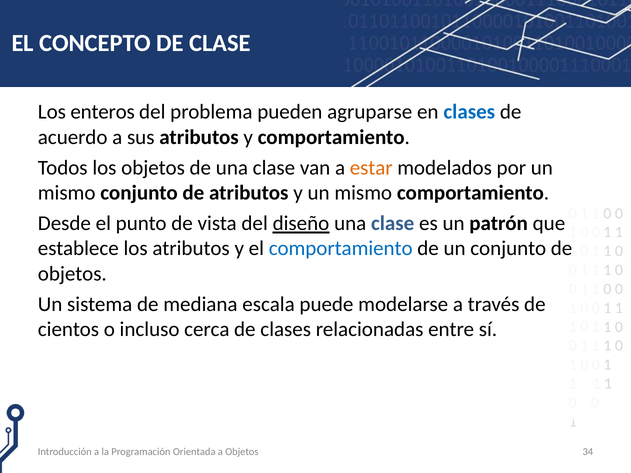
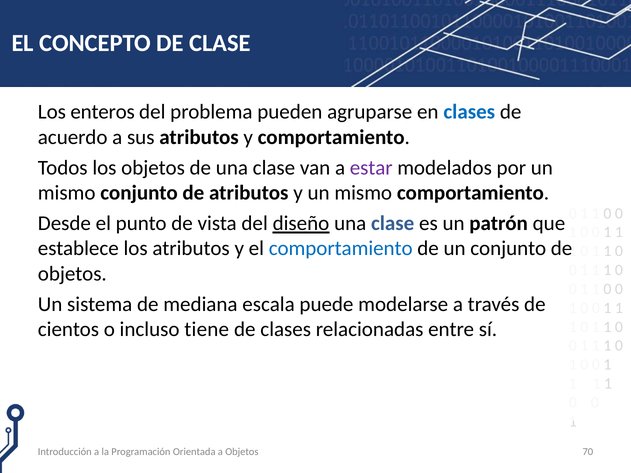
estar colour: orange -> purple
cerca: cerca -> tiene
34: 34 -> 70
